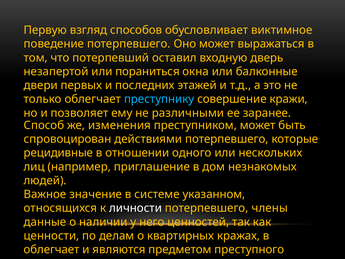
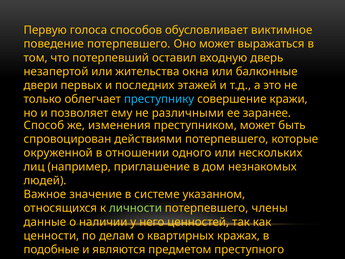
взгляд: взгляд -> голоса
пораниться: пораниться -> жительства
рецидивные: рецидивные -> окруженной
личности colour: white -> light green
облегчает at (52, 249): облегчает -> подобные
